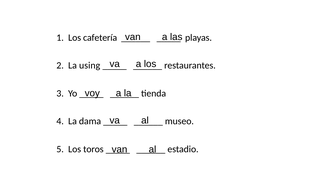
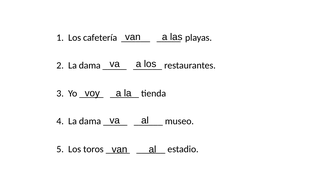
2 La using: using -> dama
